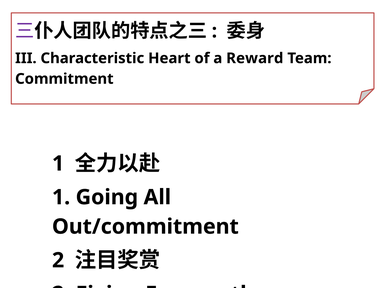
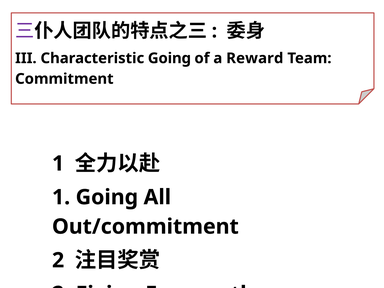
Characteristic Heart: Heart -> Going
